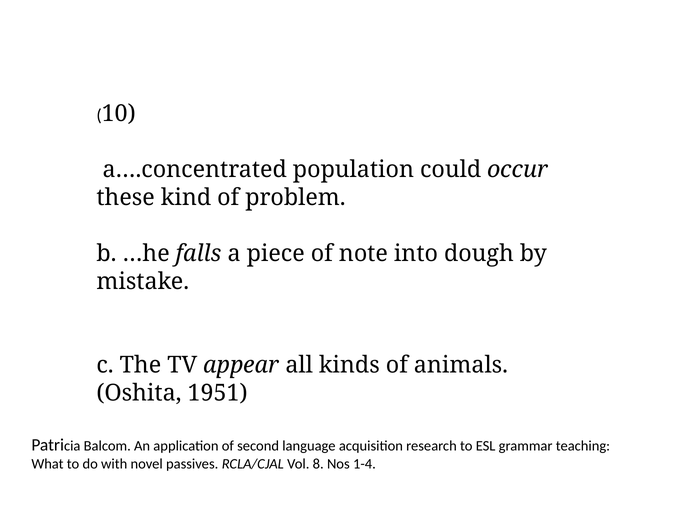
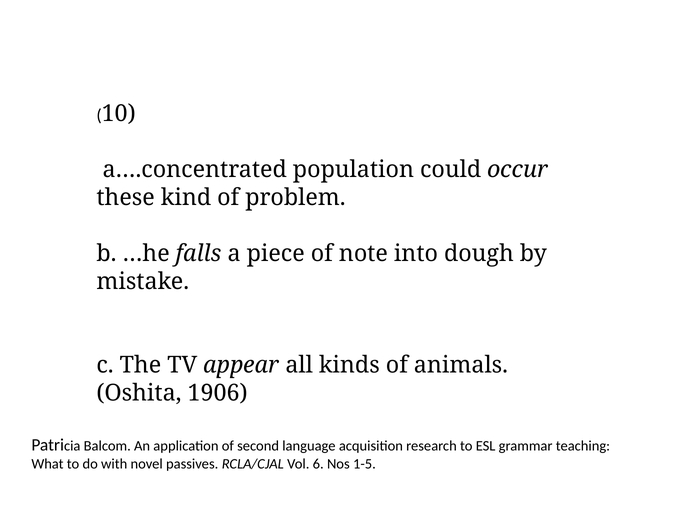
1951: 1951 -> 1906
8: 8 -> 6
1-4: 1-4 -> 1-5
